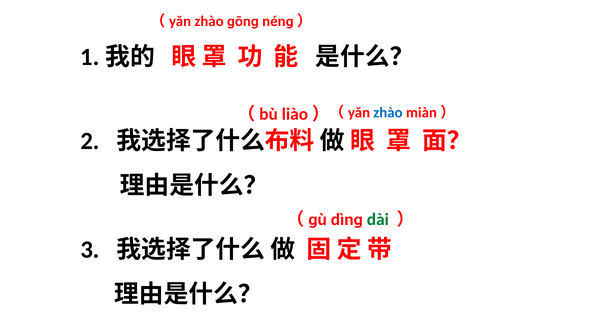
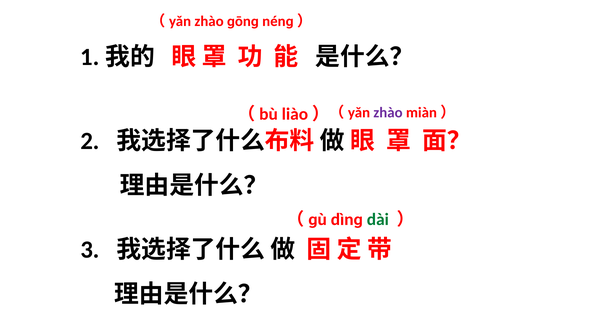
zhào at (388, 113) colour: blue -> purple
